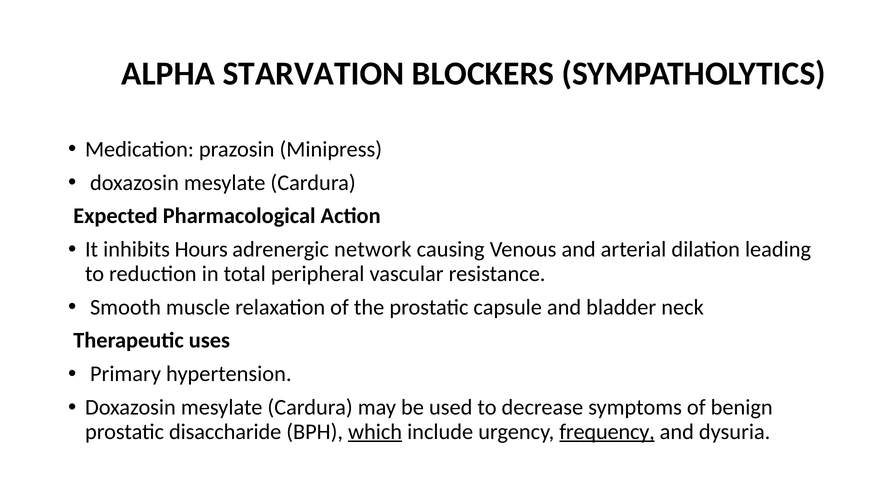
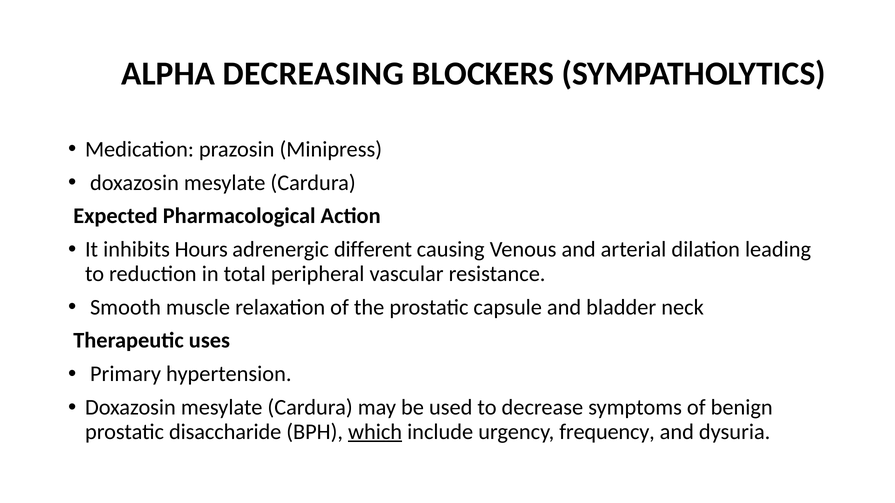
STARVATION: STARVATION -> DECREASING
network: network -> different
frequency underline: present -> none
